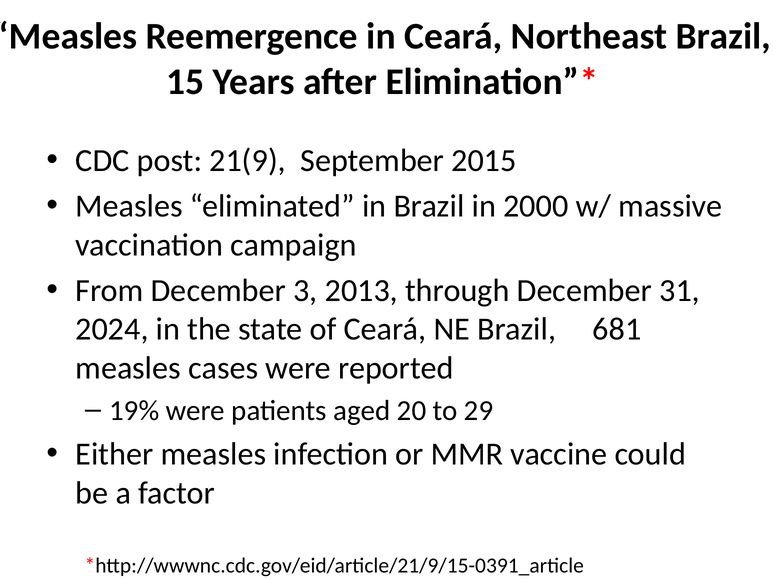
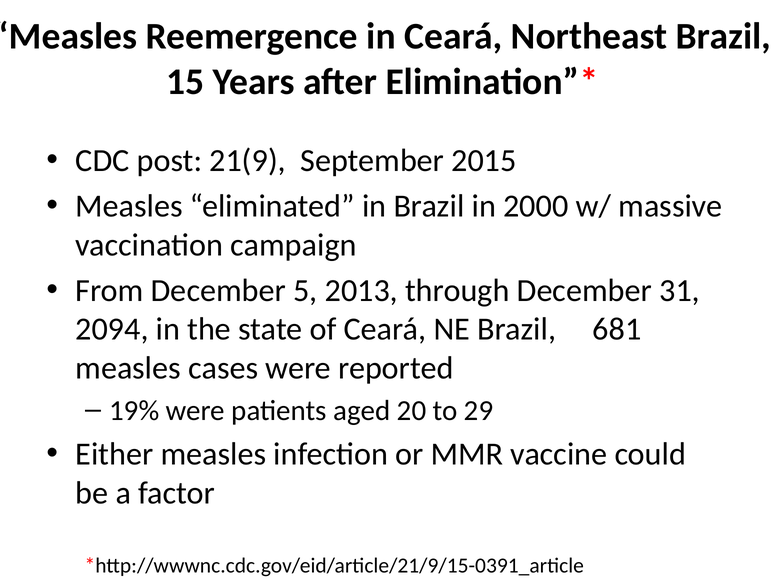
3: 3 -> 5
2024: 2024 -> 2094
